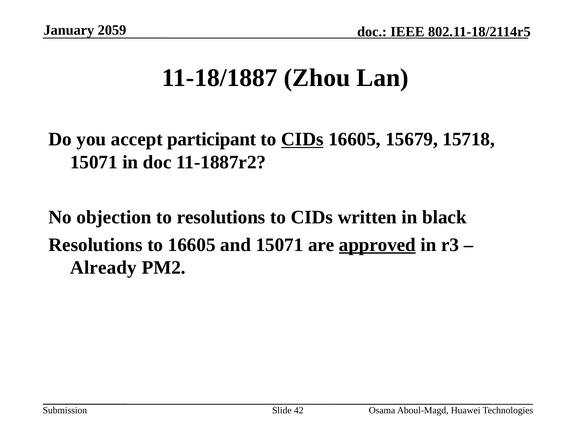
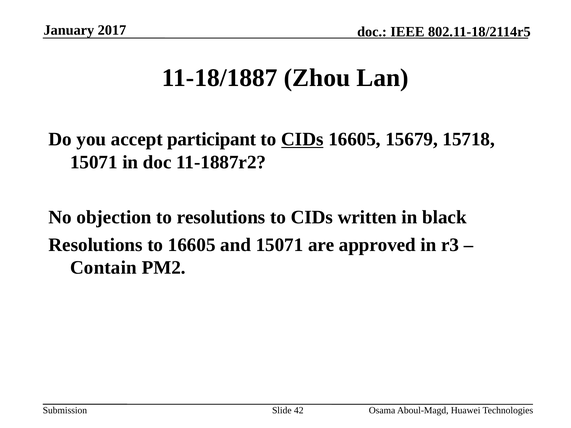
2059: 2059 -> 2017
approved underline: present -> none
Already: Already -> Contain
